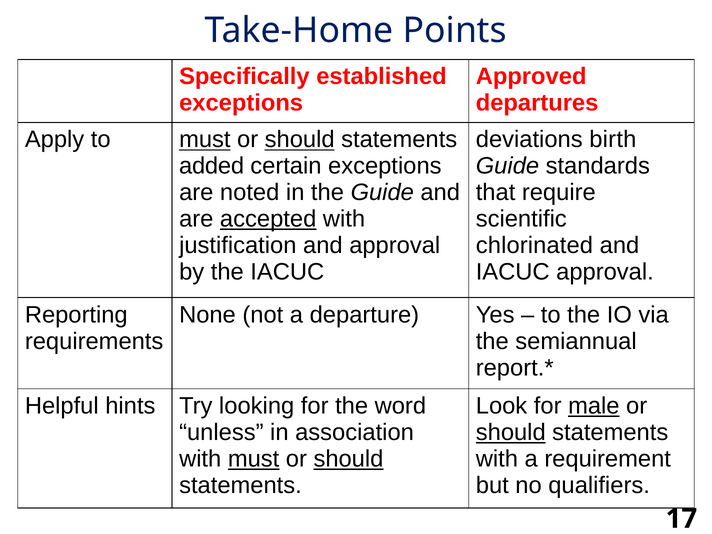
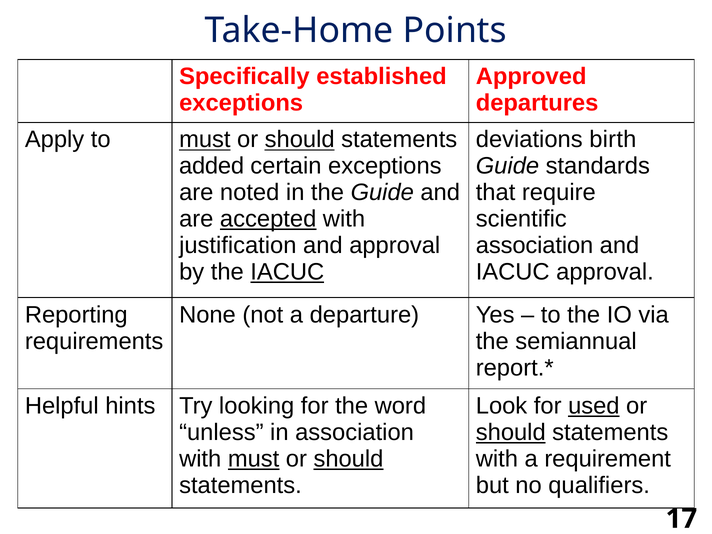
chlorinated at (534, 245): chlorinated -> association
IACUC at (287, 272) underline: none -> present
male: male -> used
